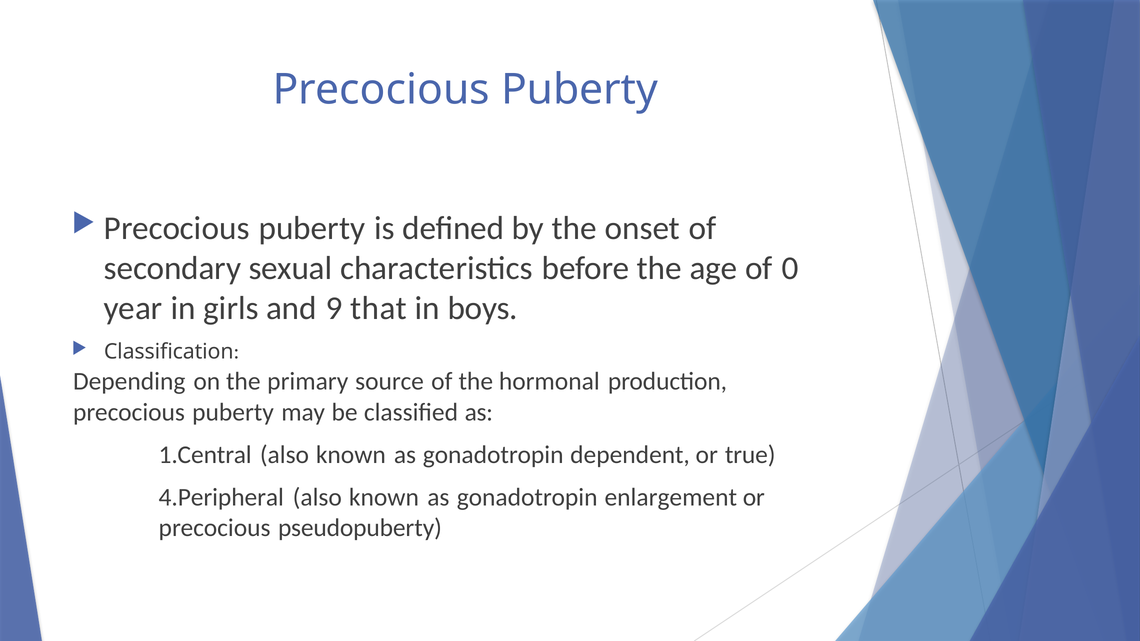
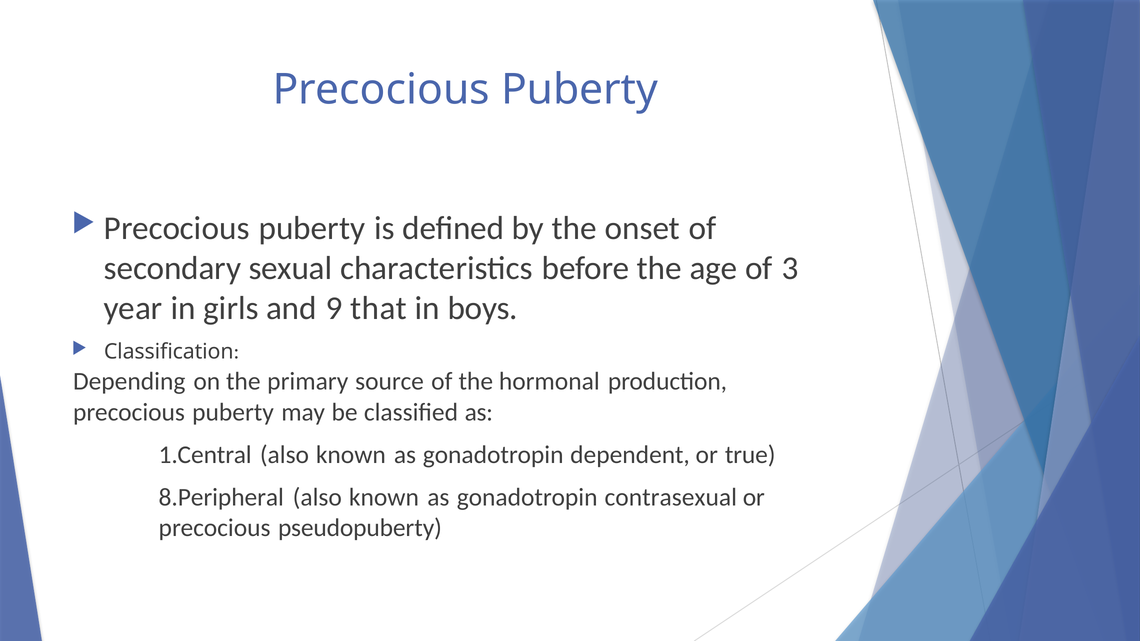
0: 0 -> 3
4.Peripheral: 4.Peripheral -> 8.Peripheral
enlargement: enlargement -> contrasexual
